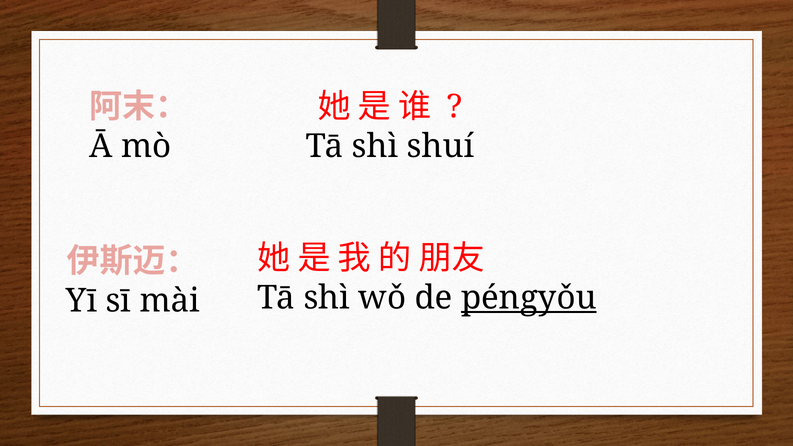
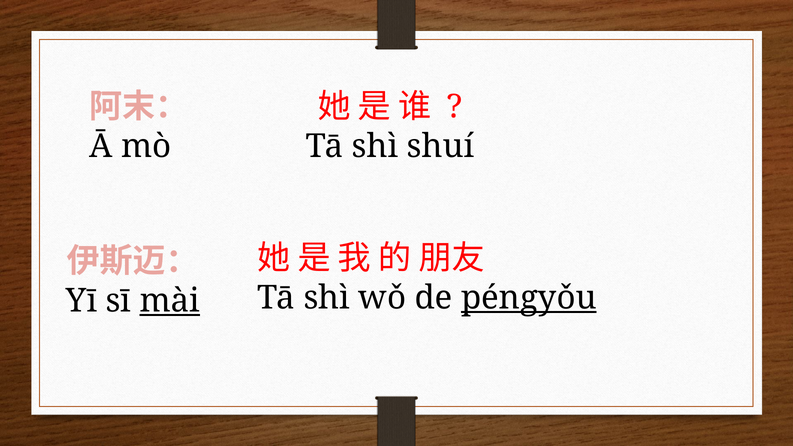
mài underline: none -> present
